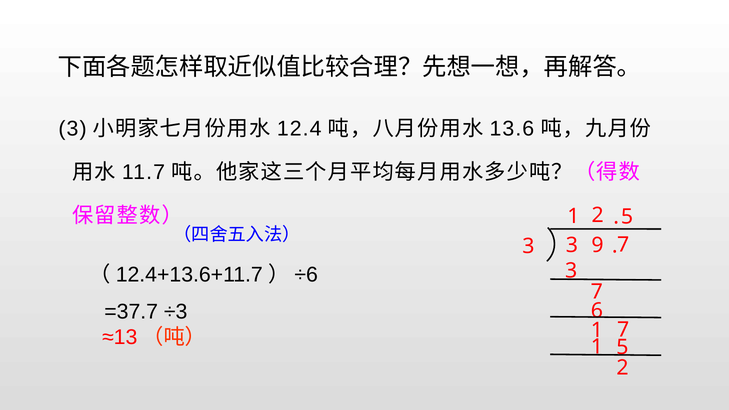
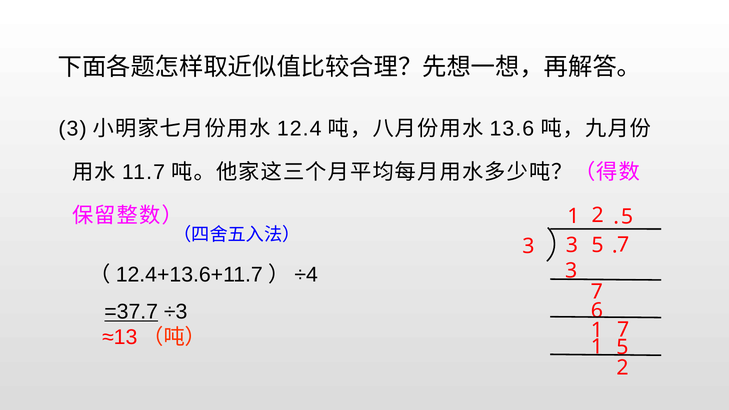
3 9: 9 -> 5
÷6: ÷6 -> ÷4
=37.7 underline: none -> present
